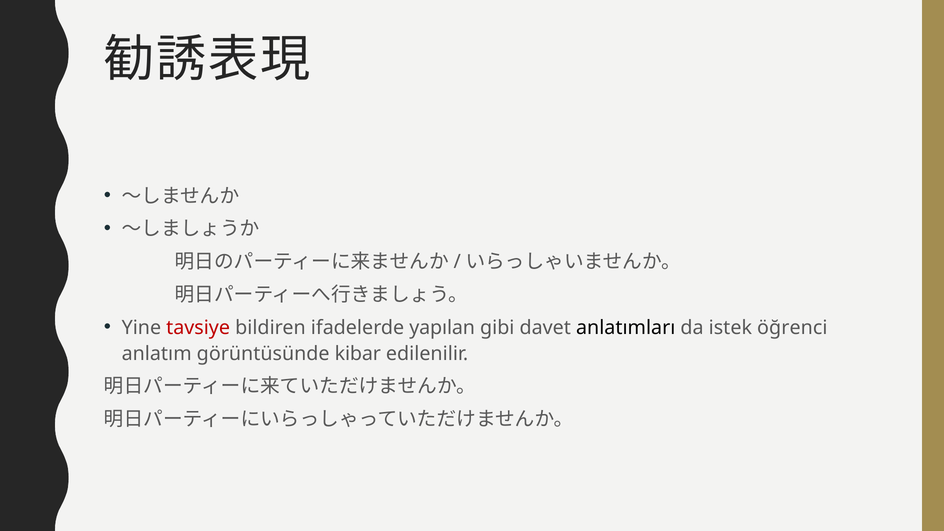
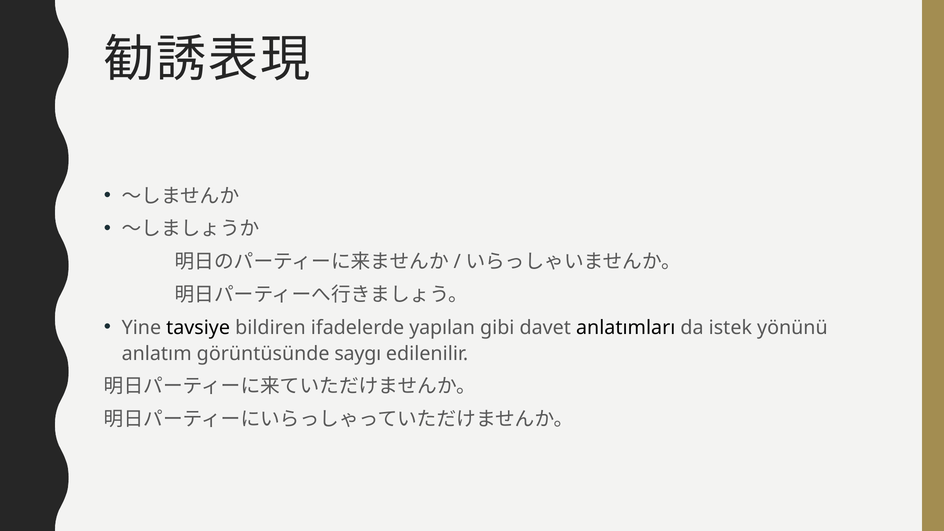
tavsiye colour: red -> black
öğrenci: öğrenci -> yönünü
kibar: kibar -> saygı
